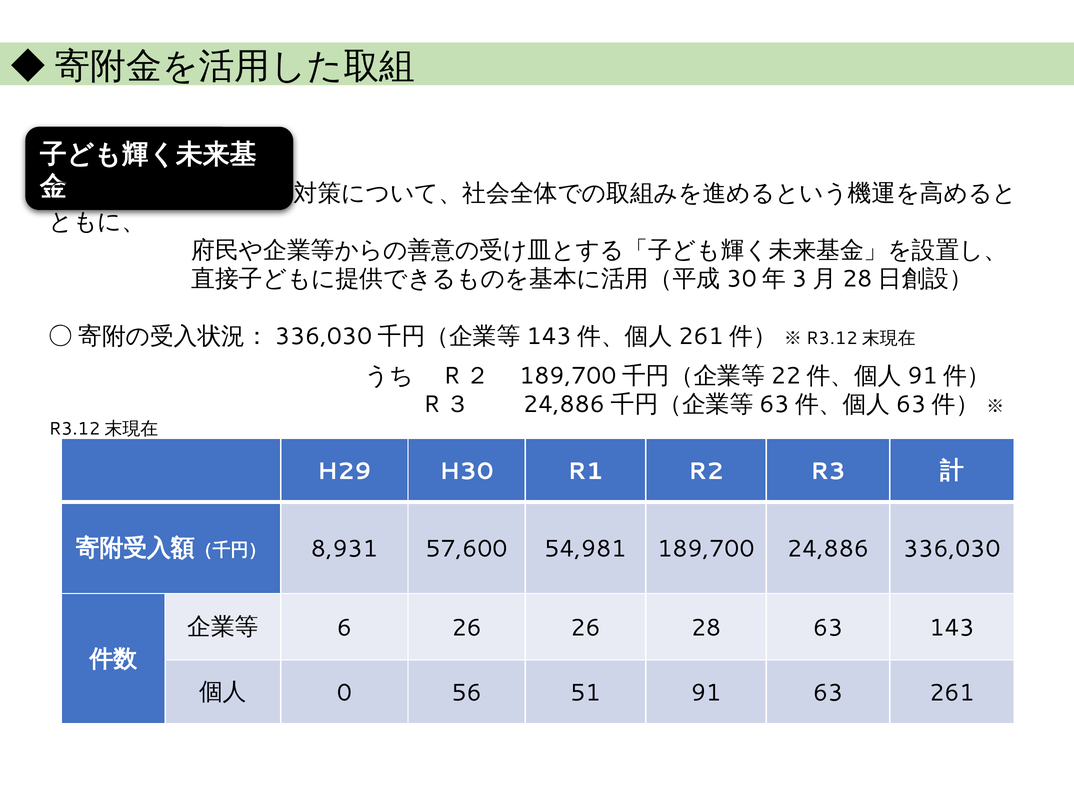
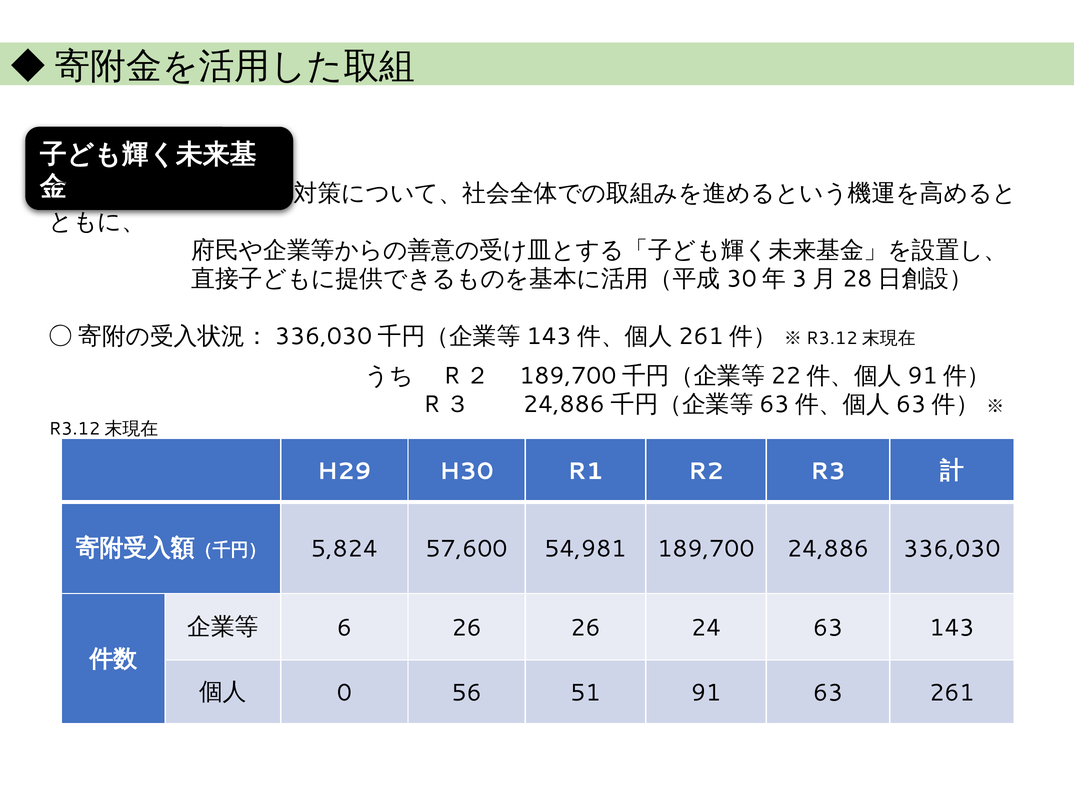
8,931: 8,931 -> 5,824
28: 28 -> 24
